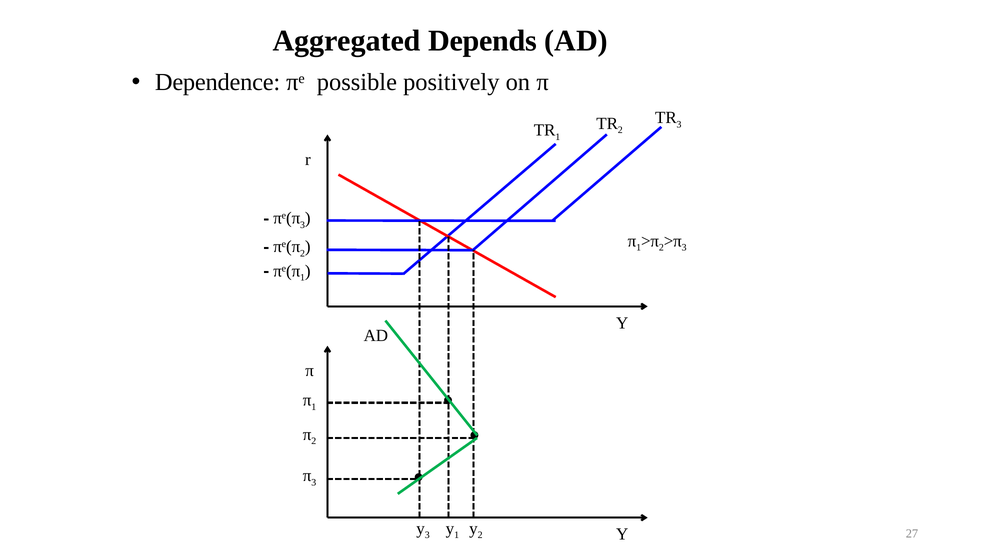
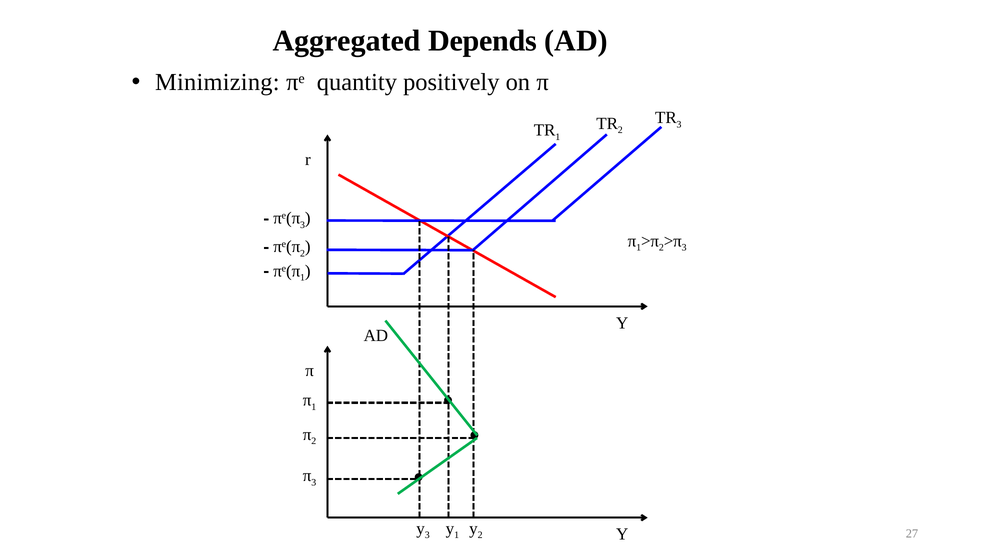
Dependence: Dependence -> Minimizing
possible: possible -> quantity
